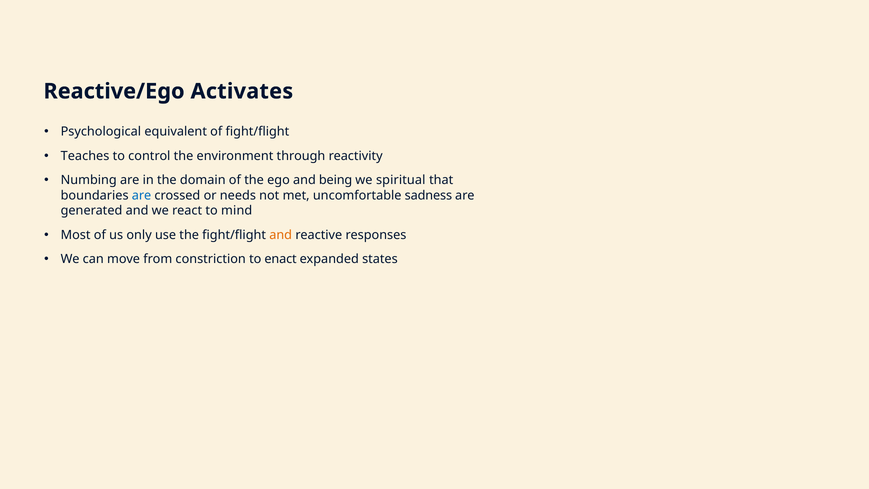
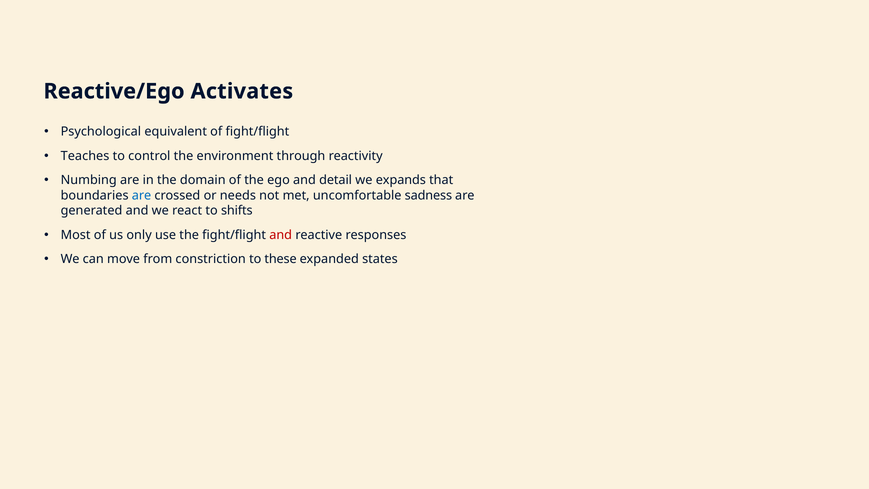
being: being -> detail
spiritual: spiritual -> expands
mind: mind -> shifts
and at (281, 235) colour: orange -> red
enact: enact -> these
